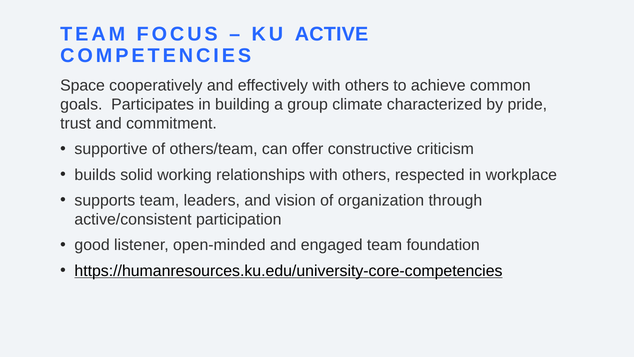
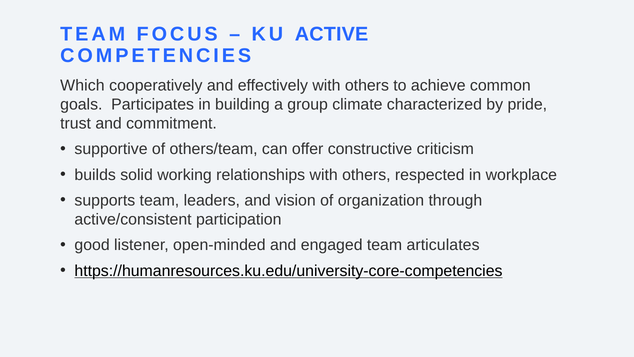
Space: Space -> Which
foundation: foundation -> articulates
